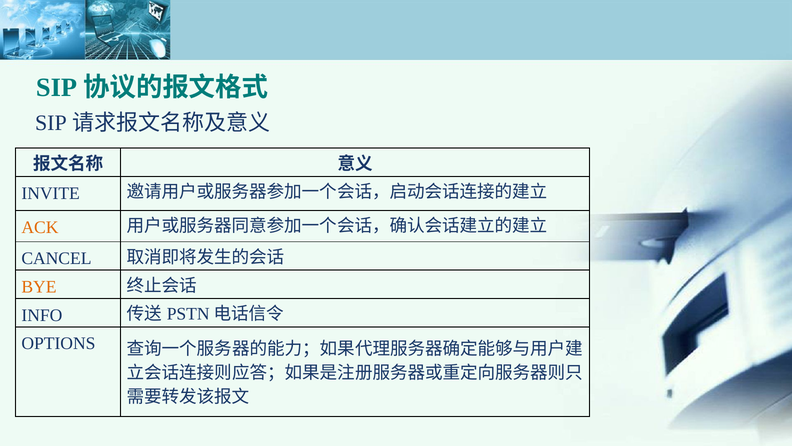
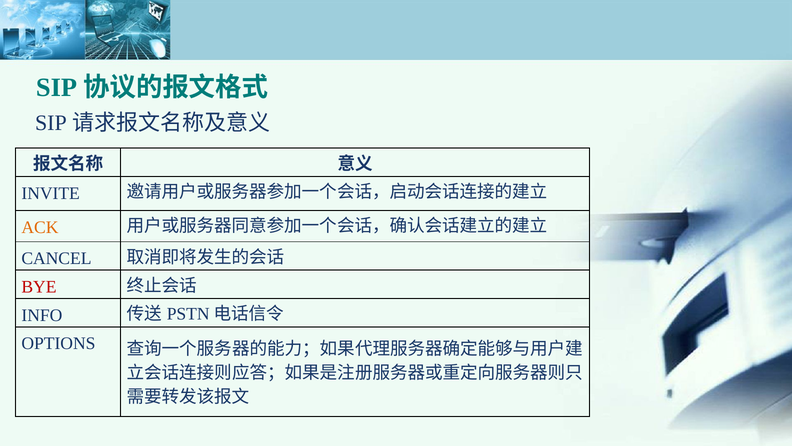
BYE colour: orange -> red
